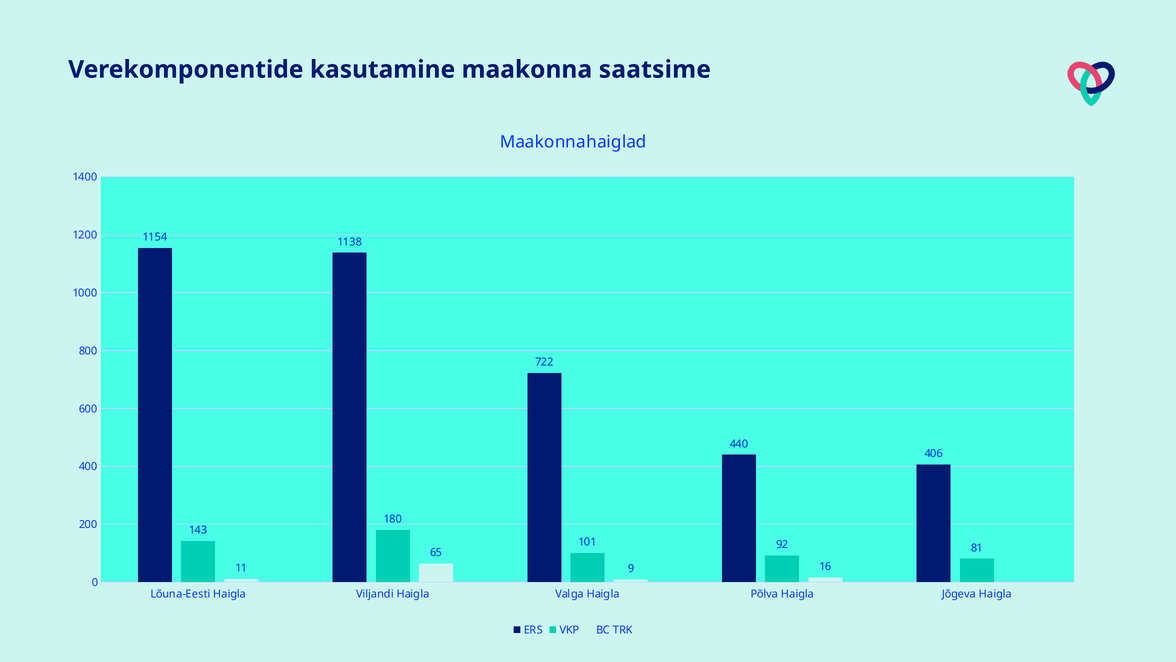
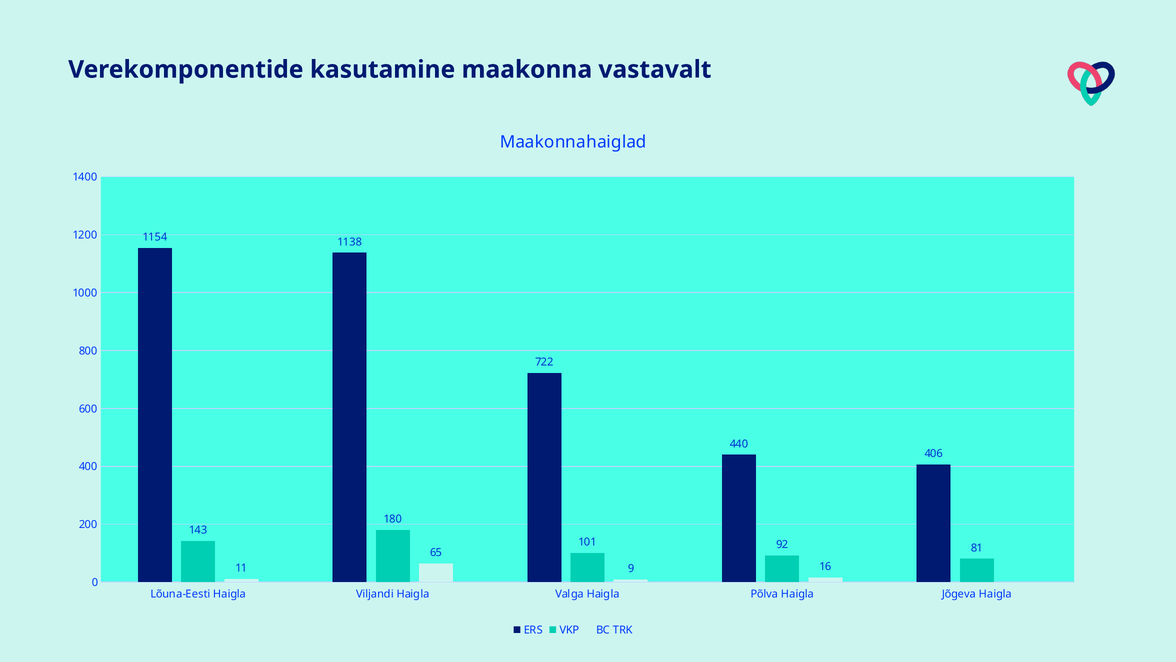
saatsime: saatsime -> vastavalt
